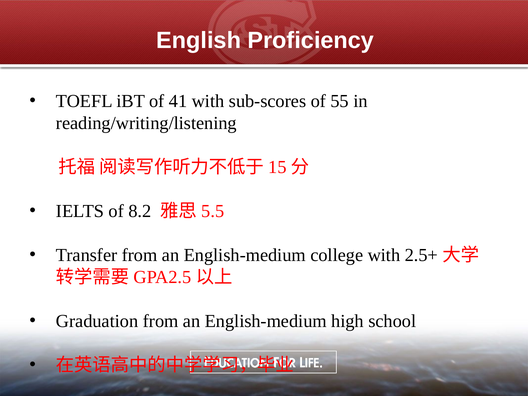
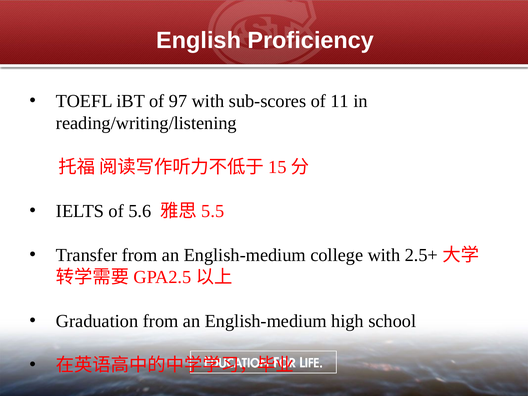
41: 41 -> 97
55: 55 -> 11
8.2: 8.2 -> 5.6
